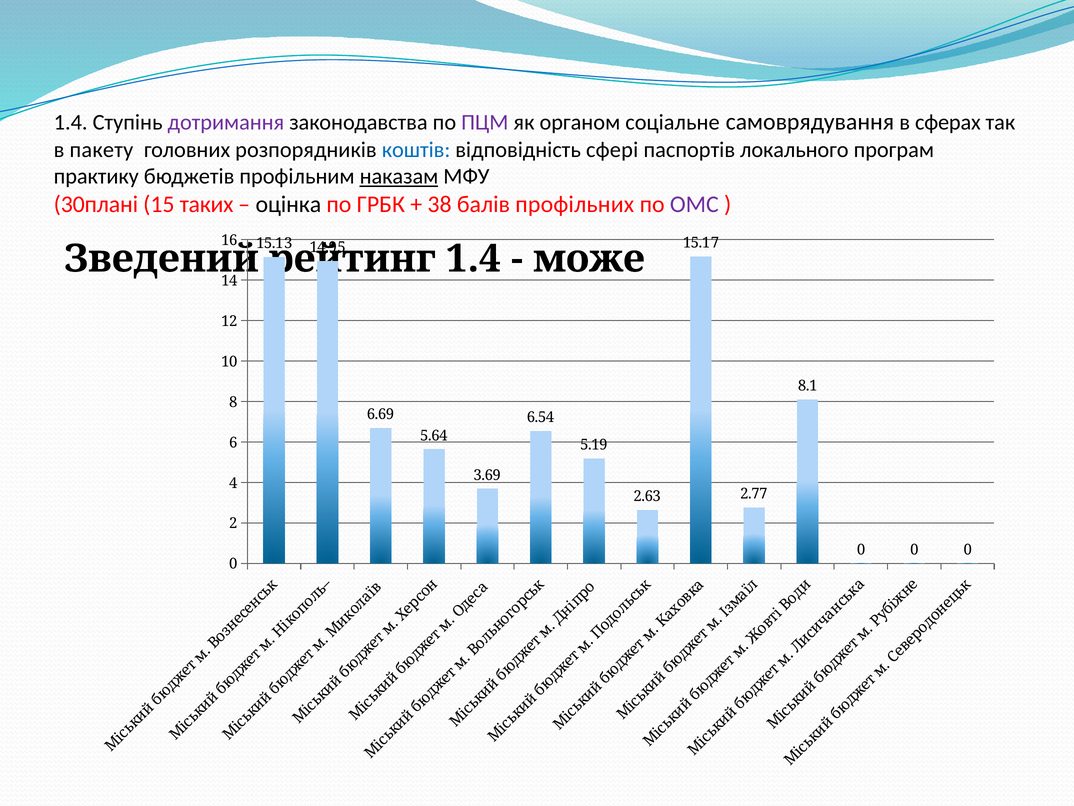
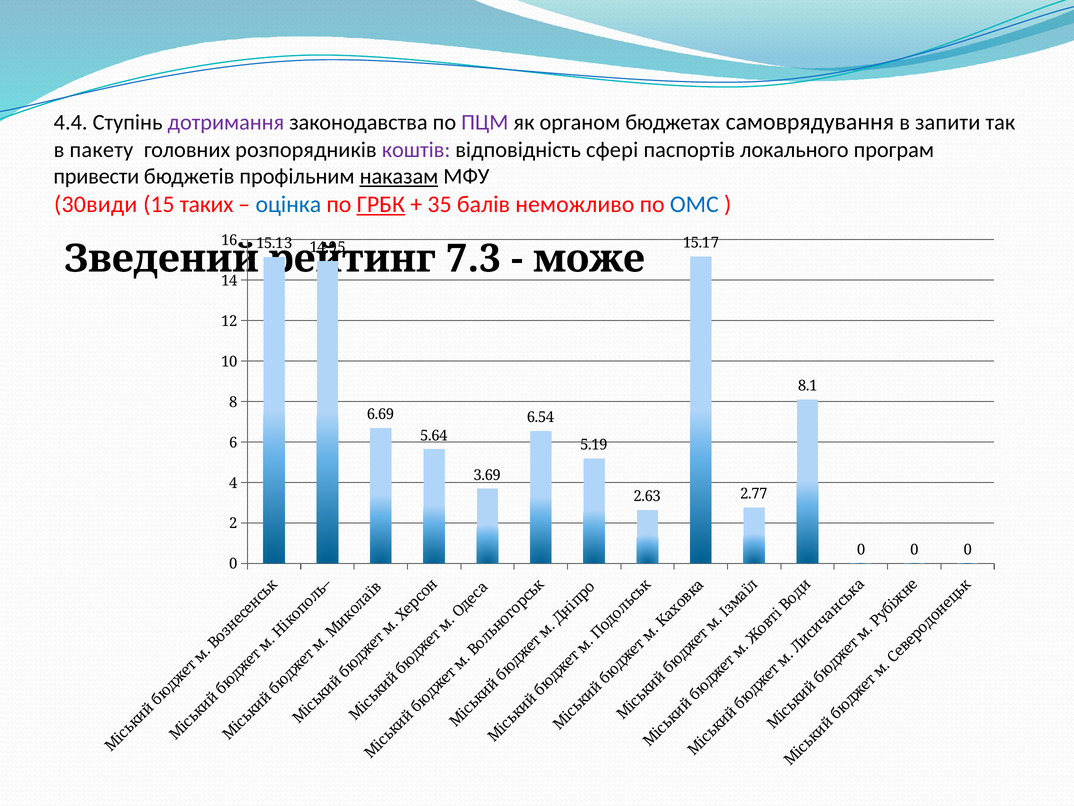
1.4 at (71, 122): 1.4 -> 4.4
соціальне: соціальне -> бюджетах
сферах: сферах -> запити
коштів colour: blue -> purple
практику: практику -> привести
30плані: 30плані -> 30види
оцінка colour: black -> blue
ГРБК underline: none -> present
38: 38 -> 35
профільних: профільних -> неможливо
ОМС colour: purple -> blue
1.4 at (473, 259): 1.4 -> 7.3
